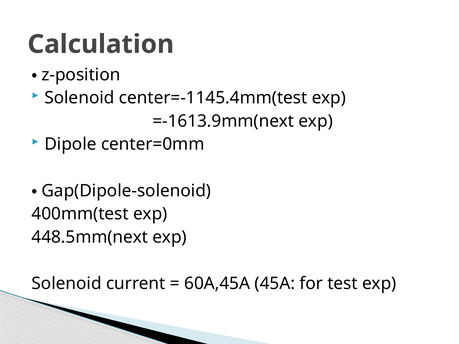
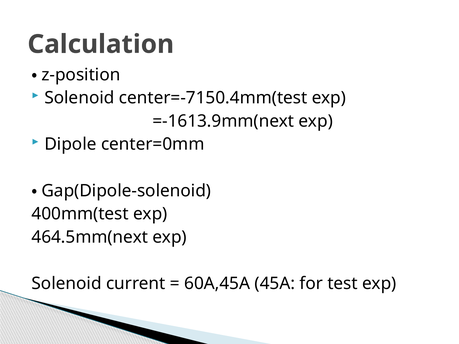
center=-1145.4mm(test: center=-1145.4mm(test -> center=-7150.4mm(test
448.5mm(next: 448.5mm(next -> 464.5mm(next
